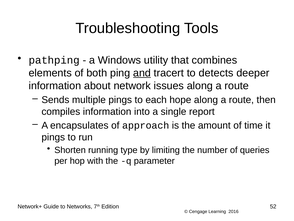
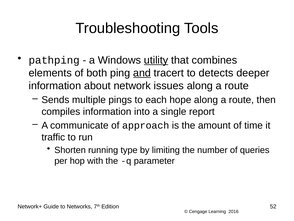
utility underline: none -> present
encapsulates: encapsulates -> communicate
pings at (53, 137): pings -> traffic
